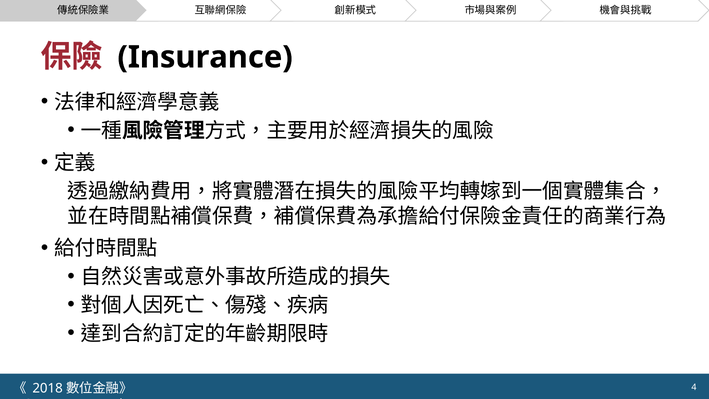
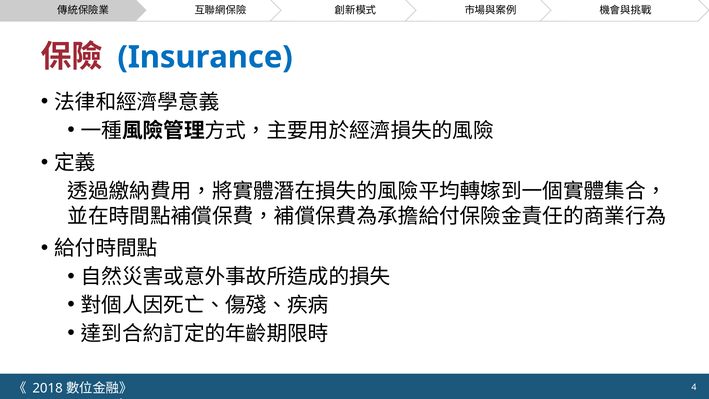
Insurance colour: black -> blue
